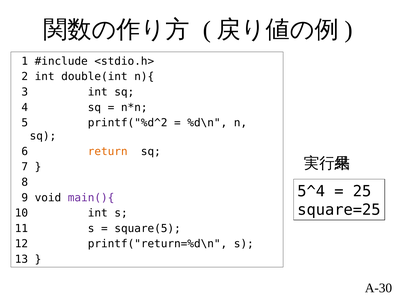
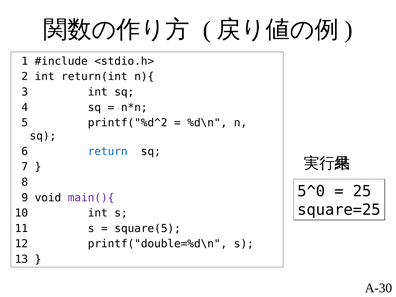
double(int: double(int -> return(int
return colour: orange -> blue
5^4: 5^4 -> 5^0
printf("return=%d\n: printf("return=%d\n -> printf("double=%d\n
